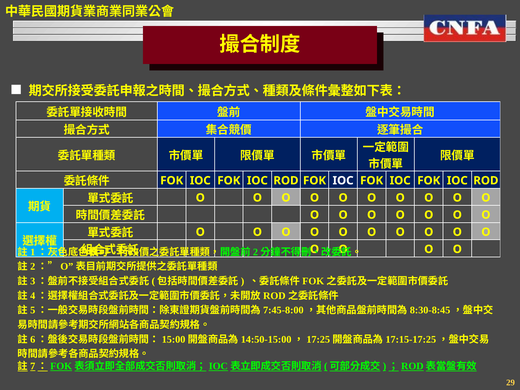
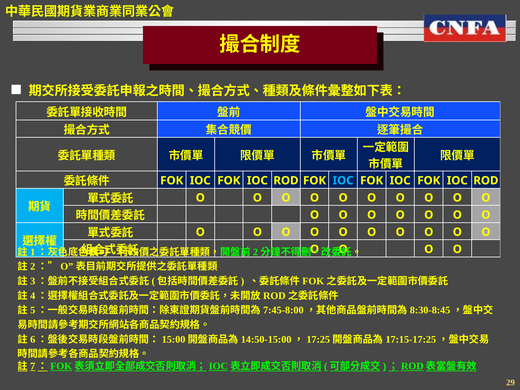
IOC at (343, 181) colour: white -> light blue
